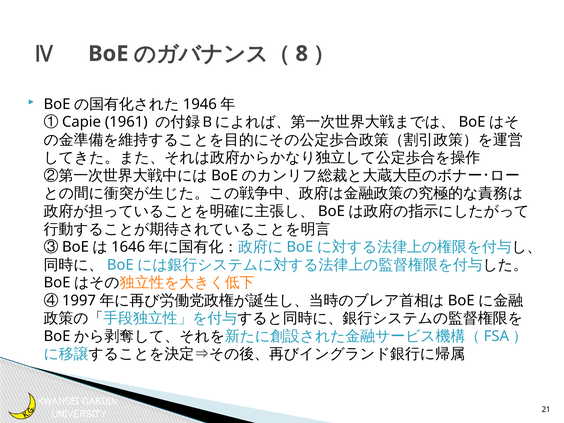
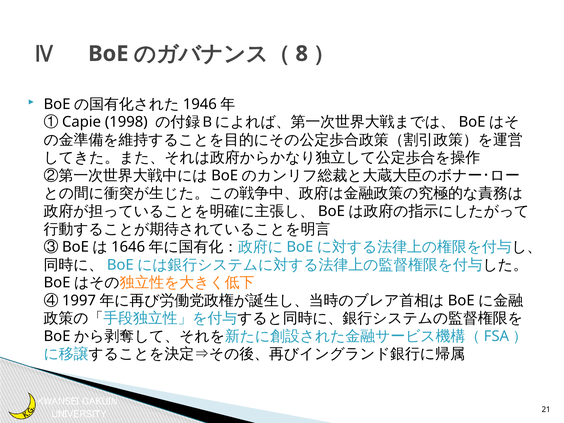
1961: 1961 -> 1998
